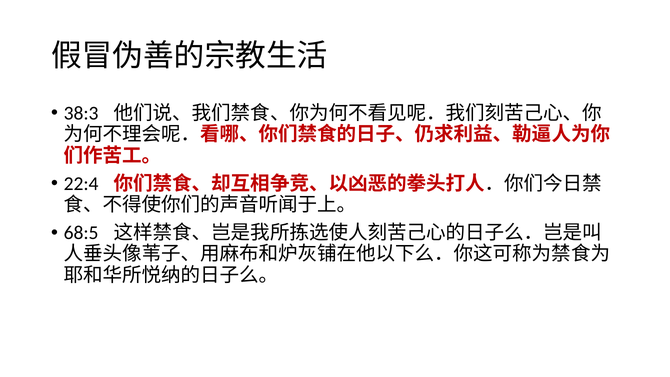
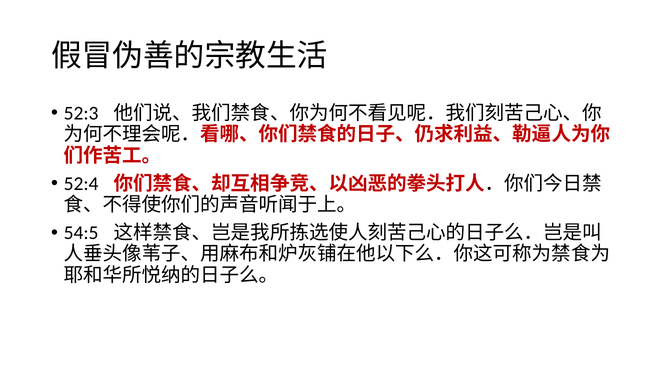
38:3: 38:3 -> 52:3
22:4: 22:4 -> 52:4
68:5: 68:5 -> 54:5
